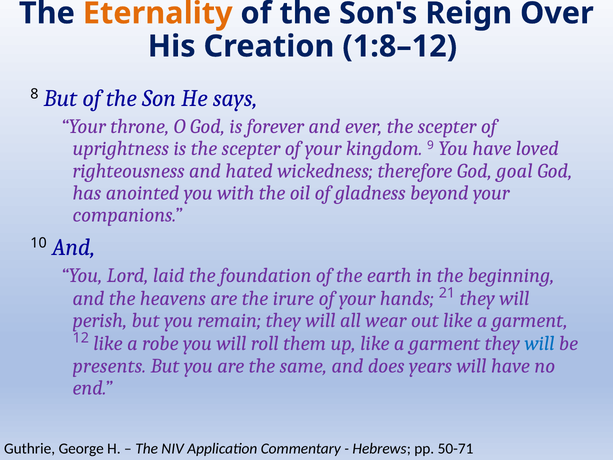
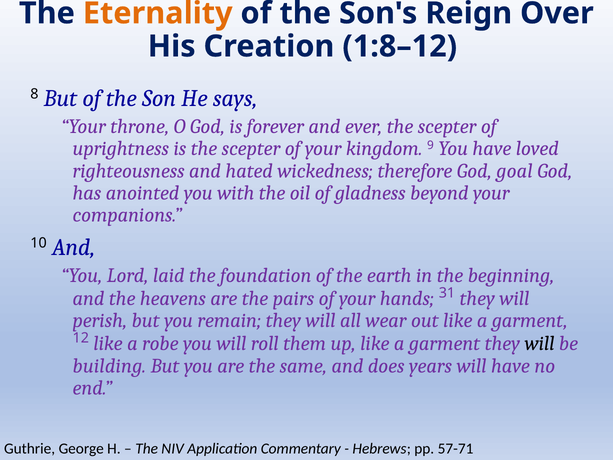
irure: irure -> pairs
21: 21 -> 31
will at (540, 343) colour: blue -> black
presents: presents -> building
50-71: 50-71 -> 57-71
